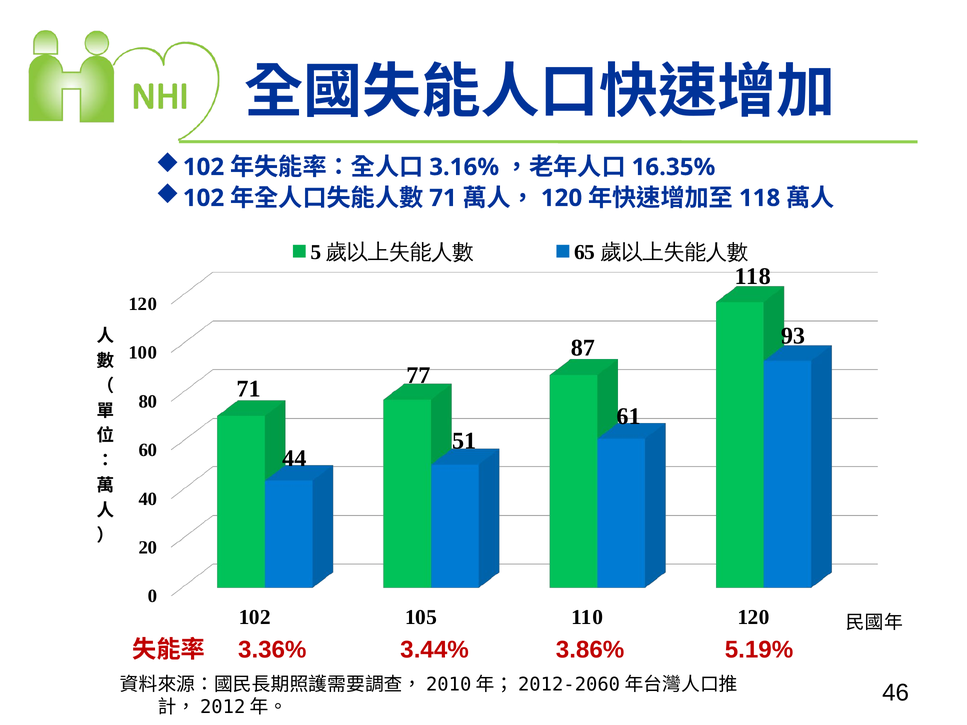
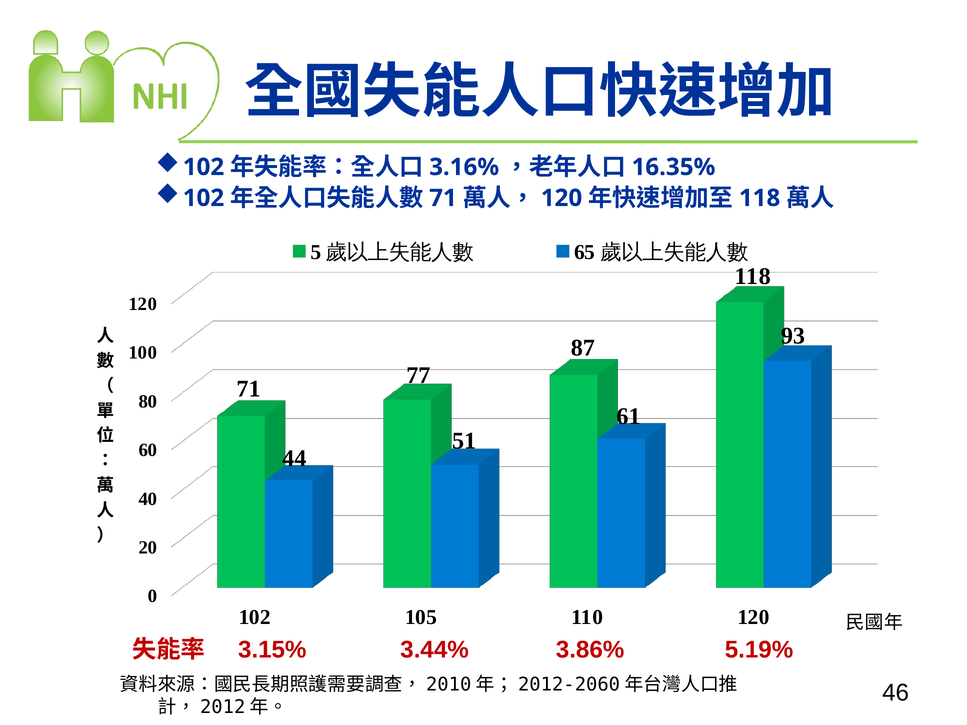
3.36%: 3.36% -> 3.15%
